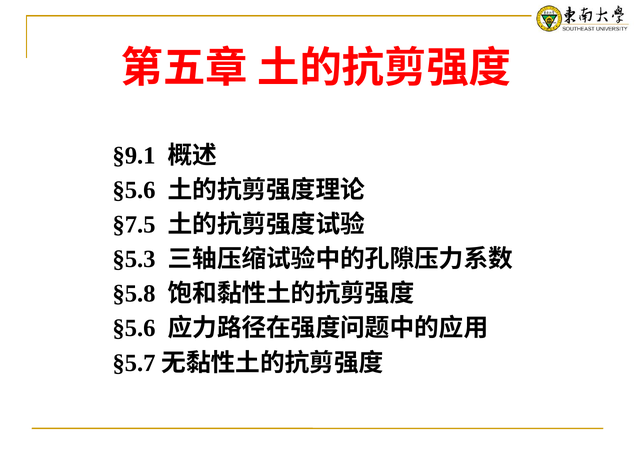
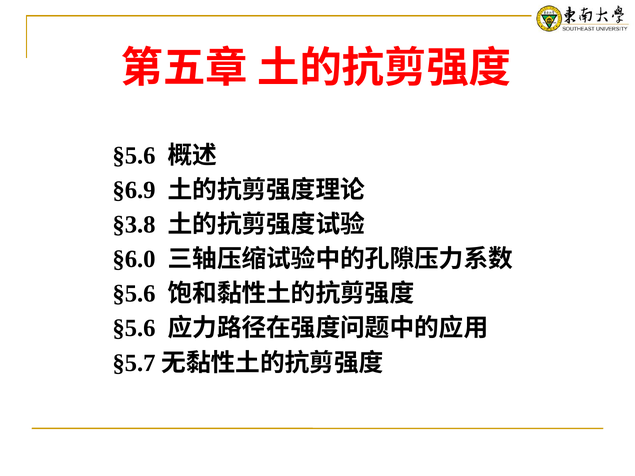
§9.1 at (134, 155): §9.1 -> §5.6
§5.6 at (134, 190): §5.6 -> §6.9
§7.5: §7.5 -> §3.8
§5.3: §5.3 -> §6.0
§5.8 at (134, 294): §5.8 -> §5.6
